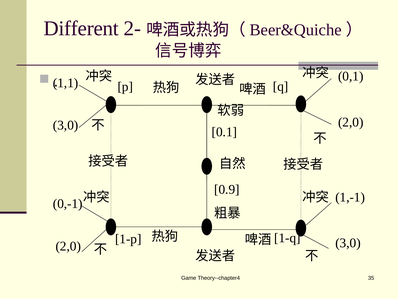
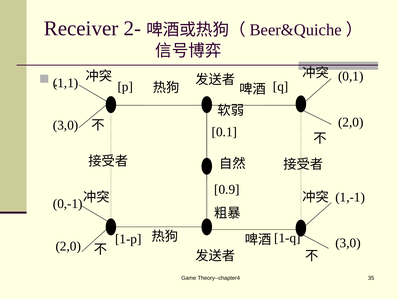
Different: Different -> Receiver
